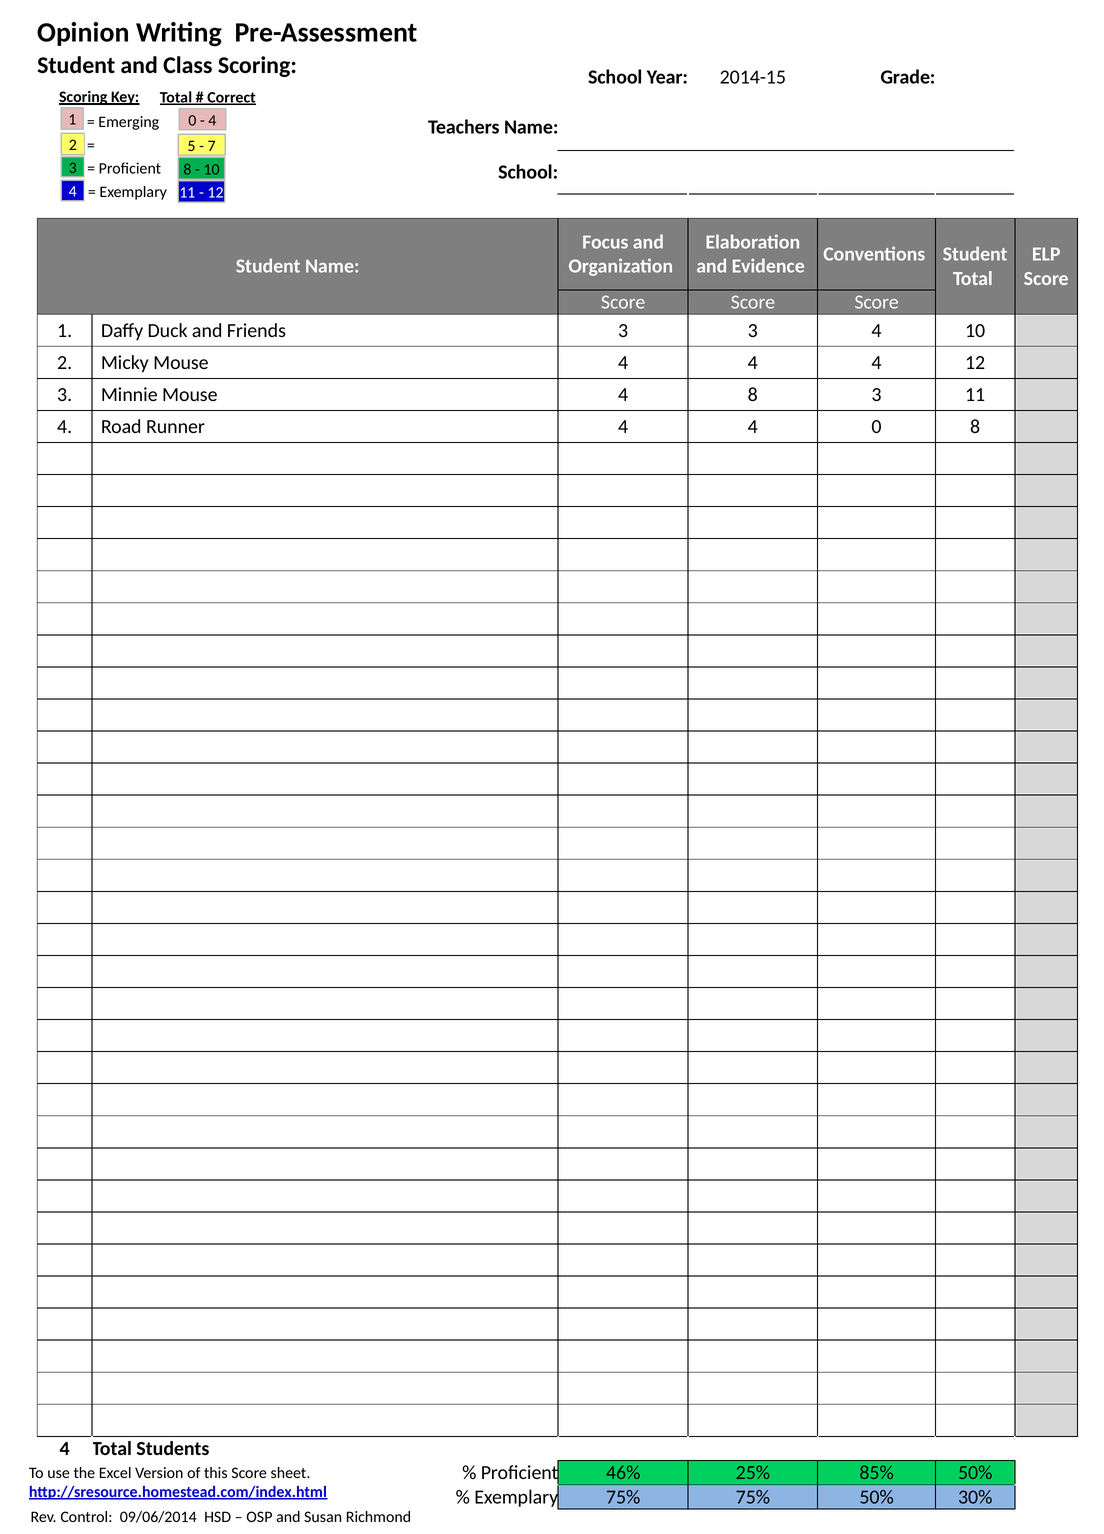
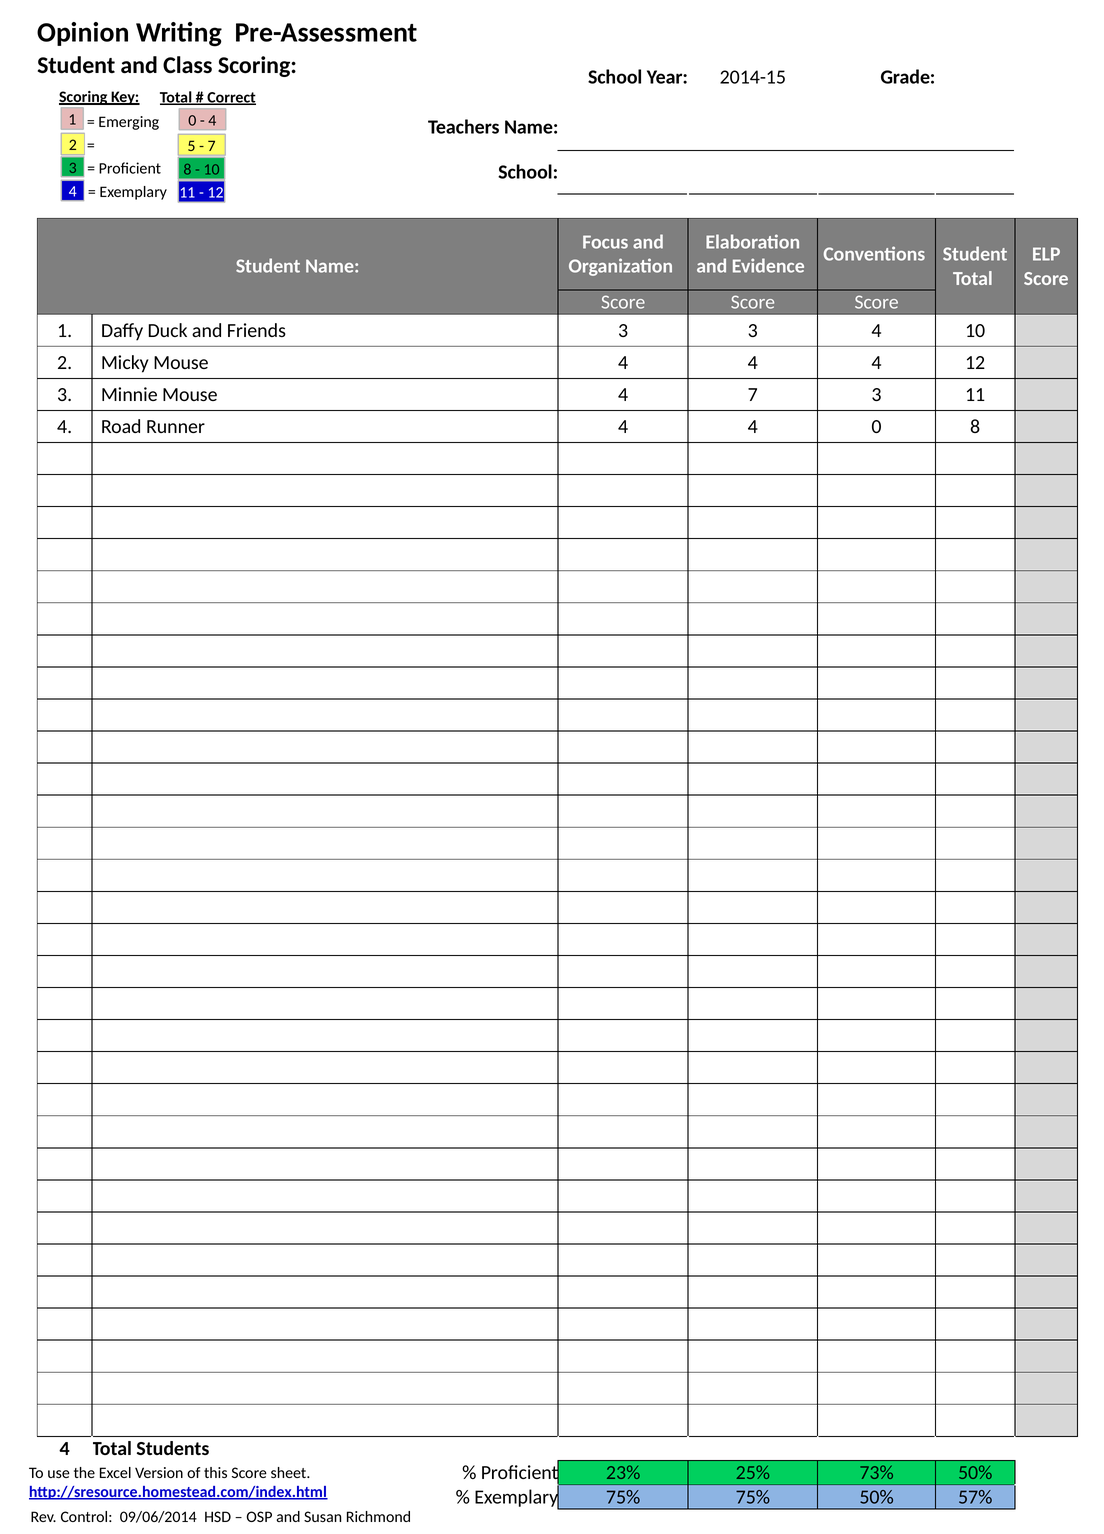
4 8: 8 -> 7
46%: 46% -> 23%
85%: 85% -> 73%
30%: 30% -> 57%
